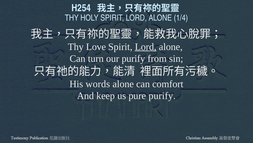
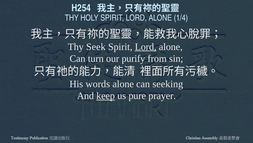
Love: Love -> Seek
comfort: comfort -> seeking
keep underline: none -> present
pure purify: purify -> prayer
